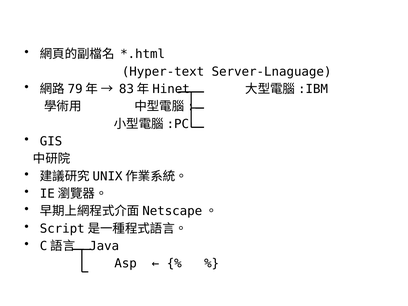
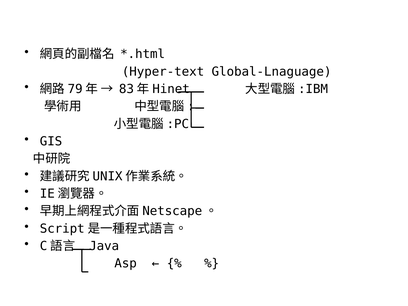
Server-Lnaguage: Server-Lnaguage -> Global-Lnaguage
